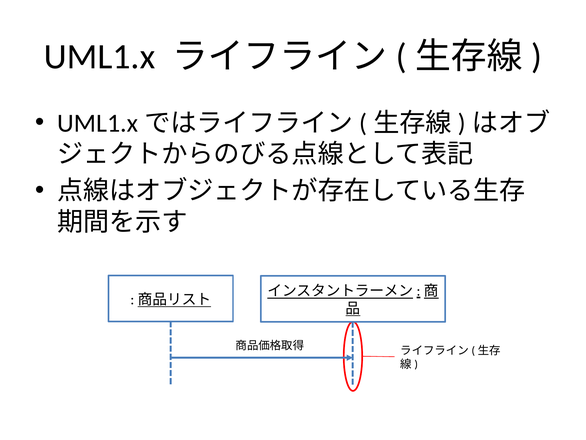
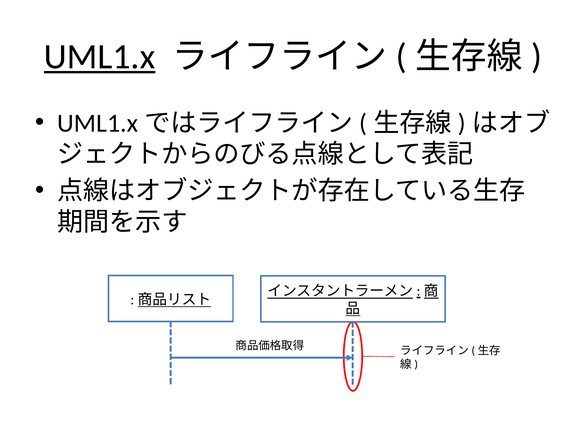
UML1.x underline: none -> present
